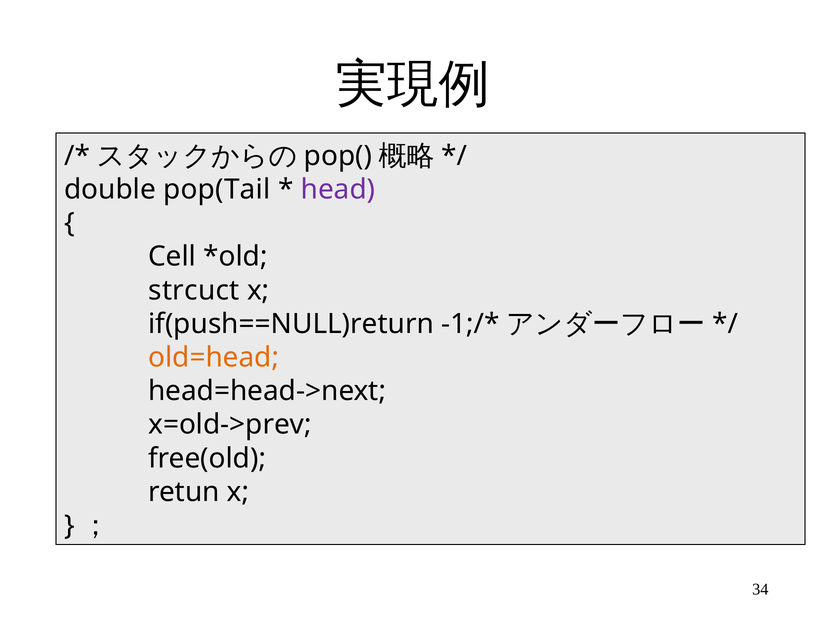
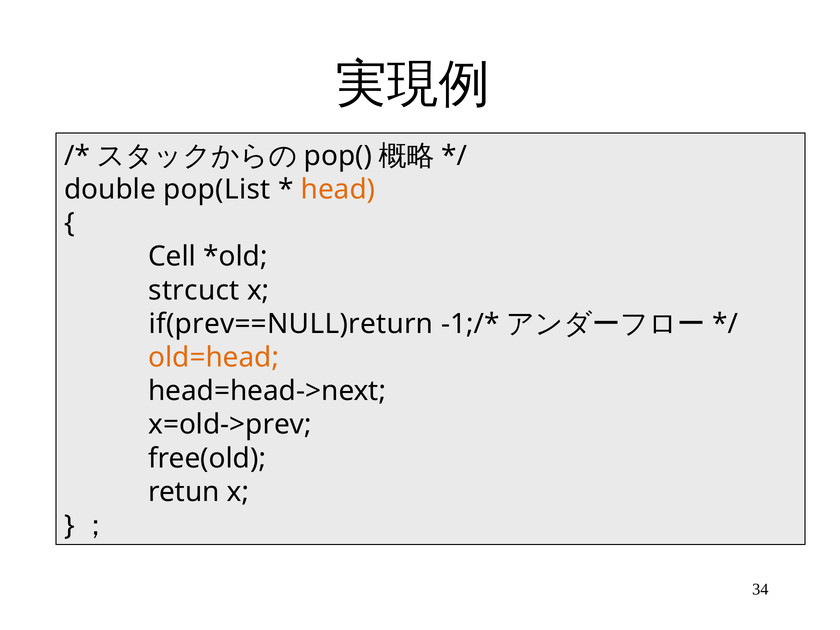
pop(Tail: pop(Tail -> pop(List
head colour: purple -> orange
if(push==NULL)return: if(push==NULL)return -> if(prev==NULL)return
